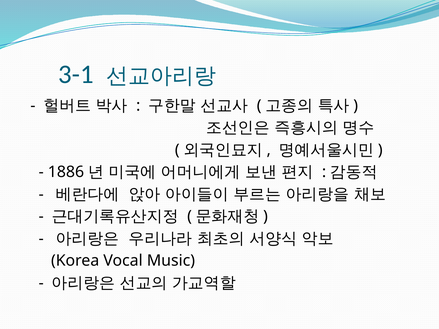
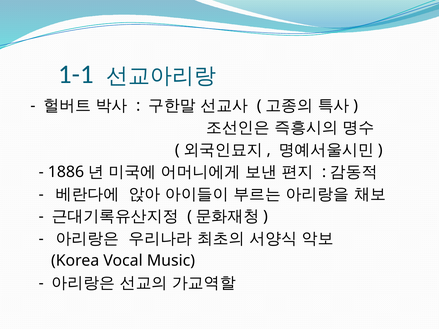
3-1: 3-1 -> 1-1
